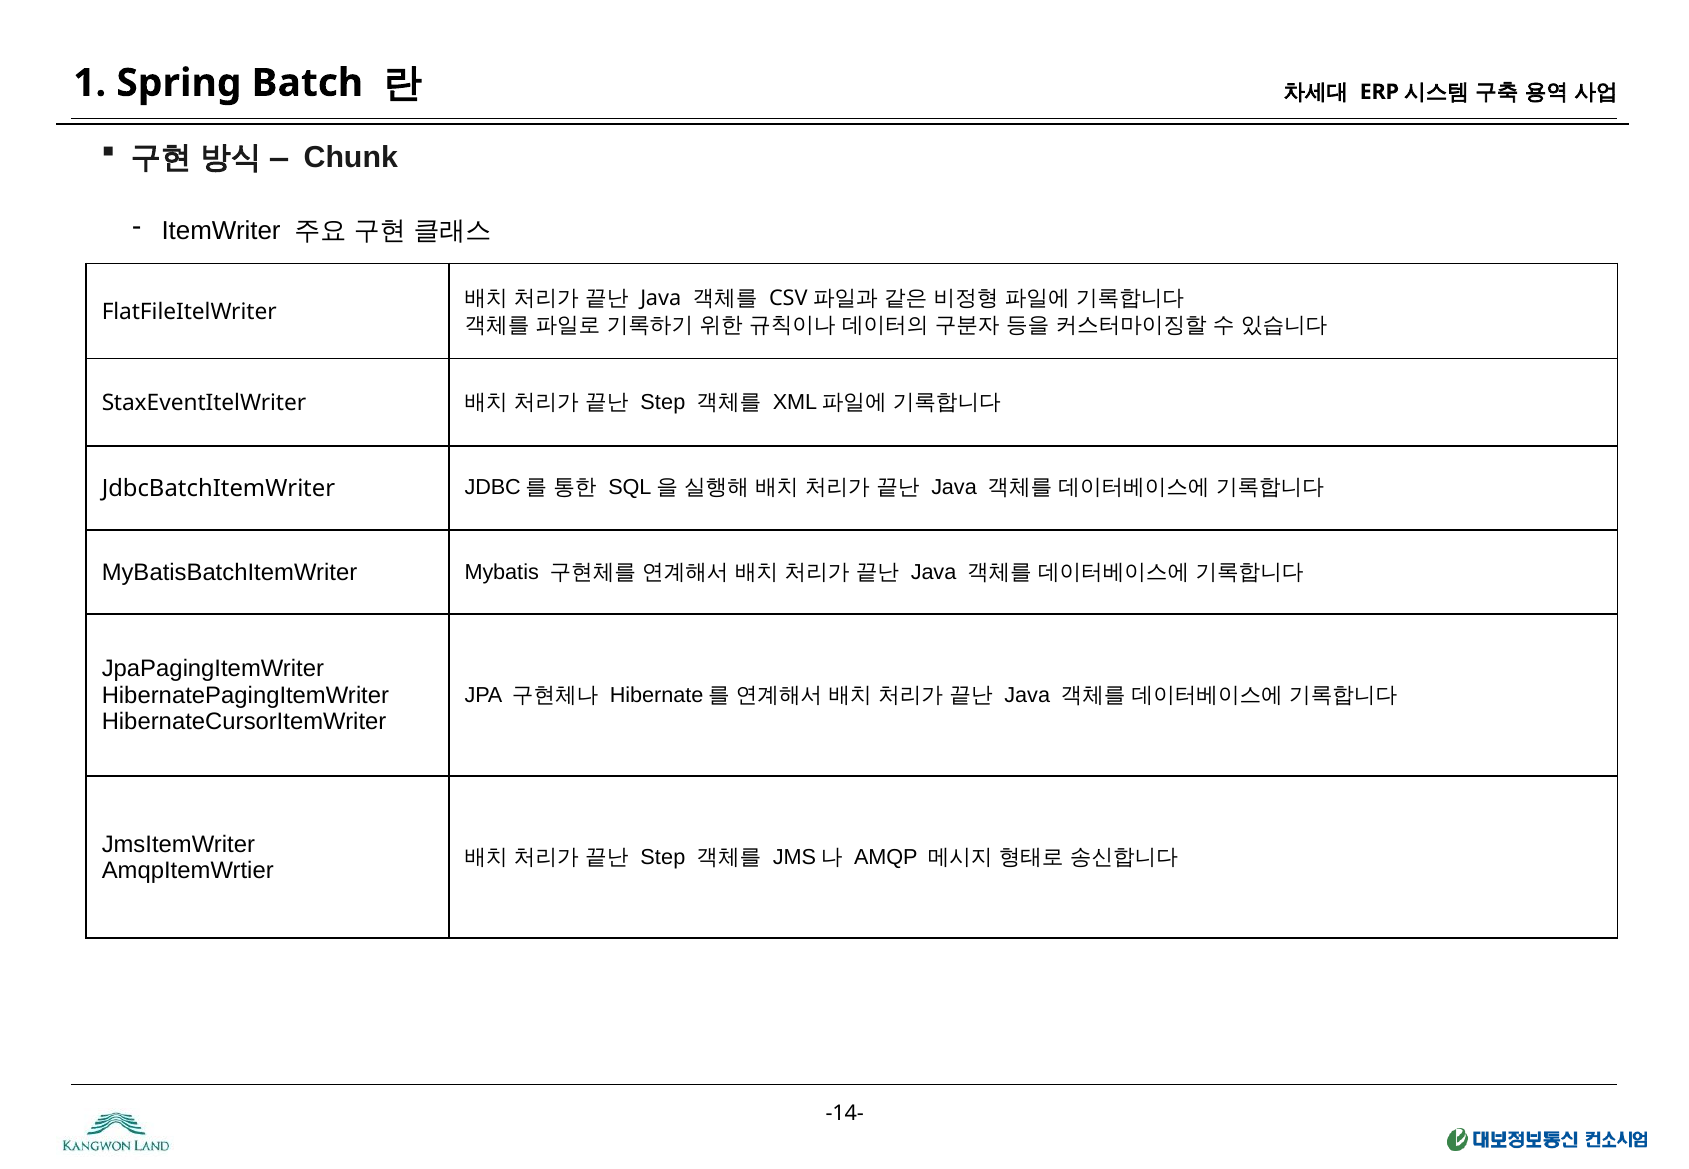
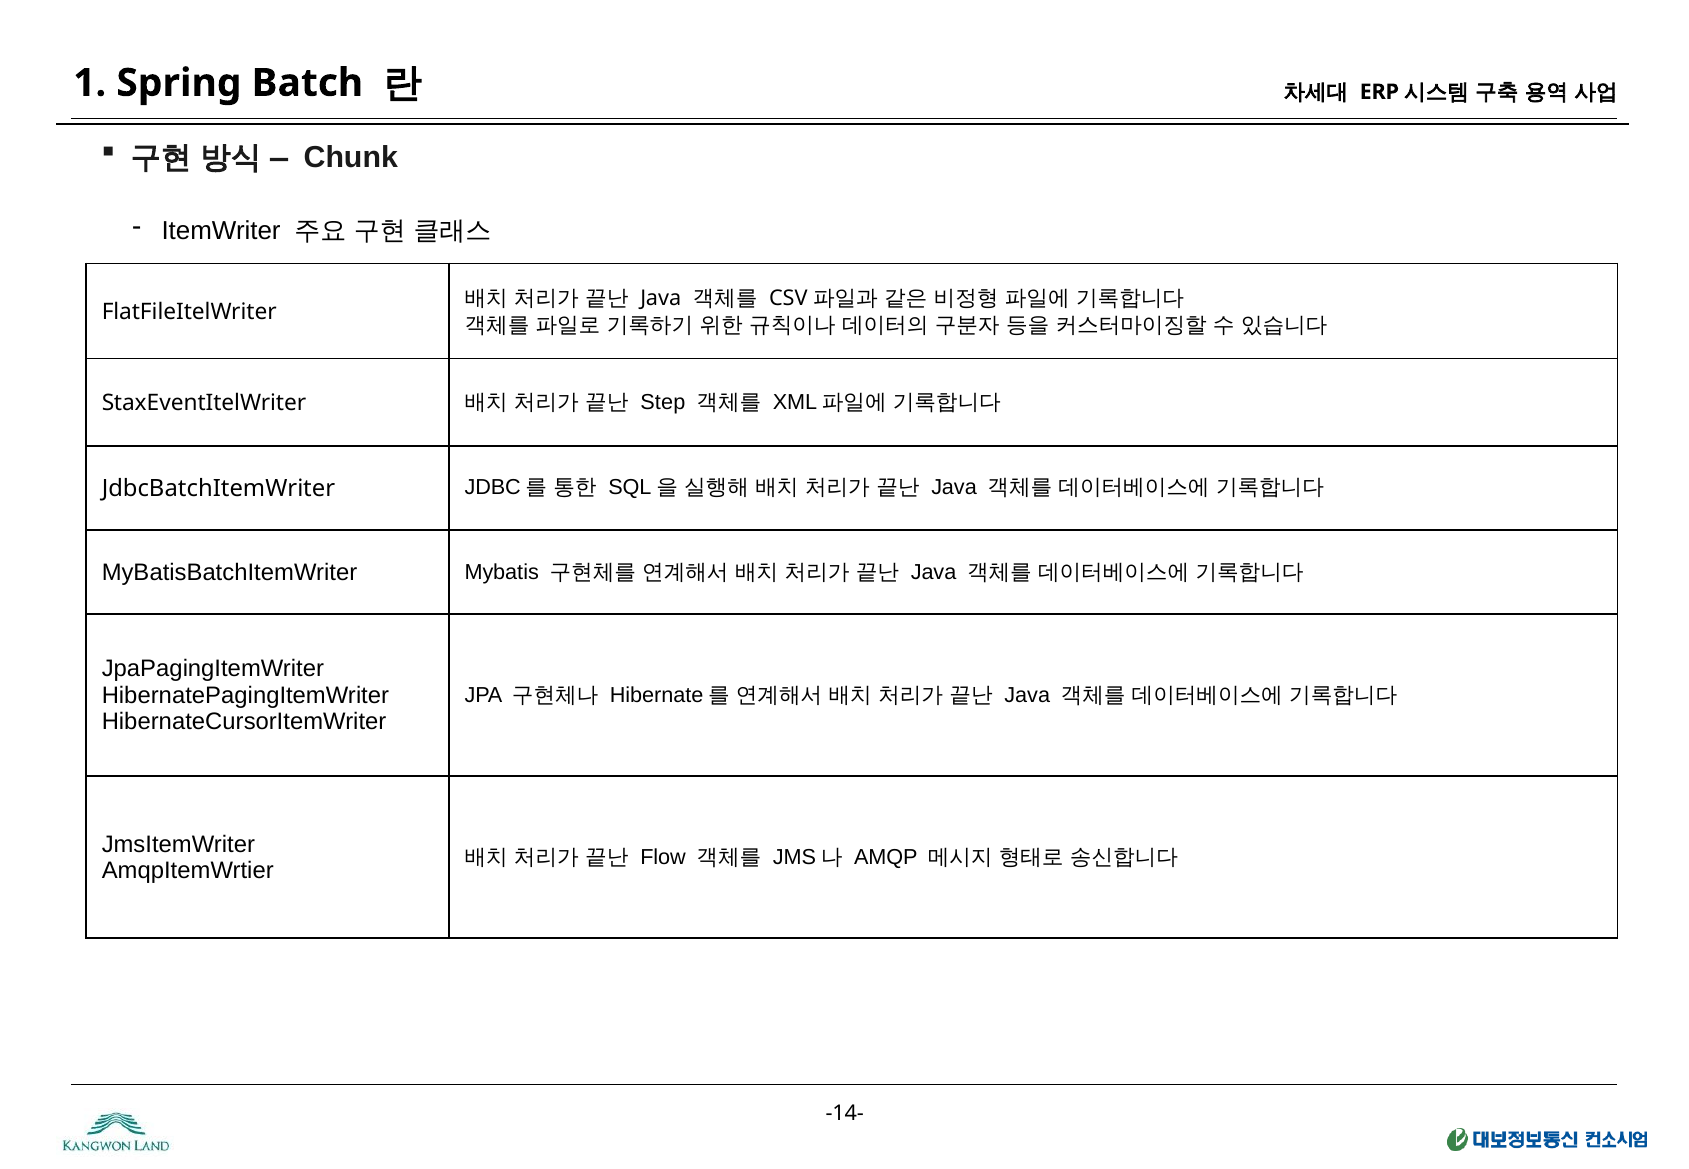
Step at (663, 857): Step -> Flow
